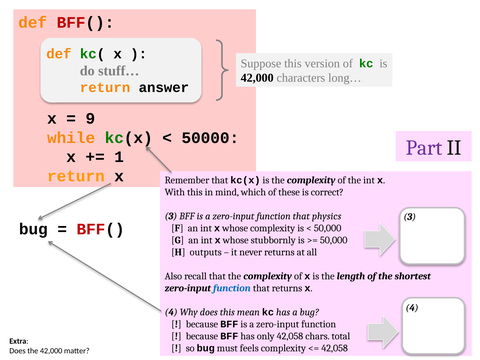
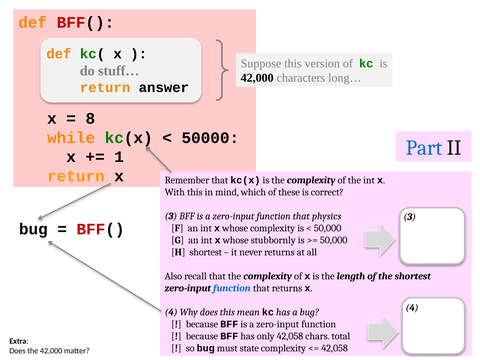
9: 9 -> 8
Part colour: purple -> blue
H outputs: outputs -> shortest
feels: feels -> state
